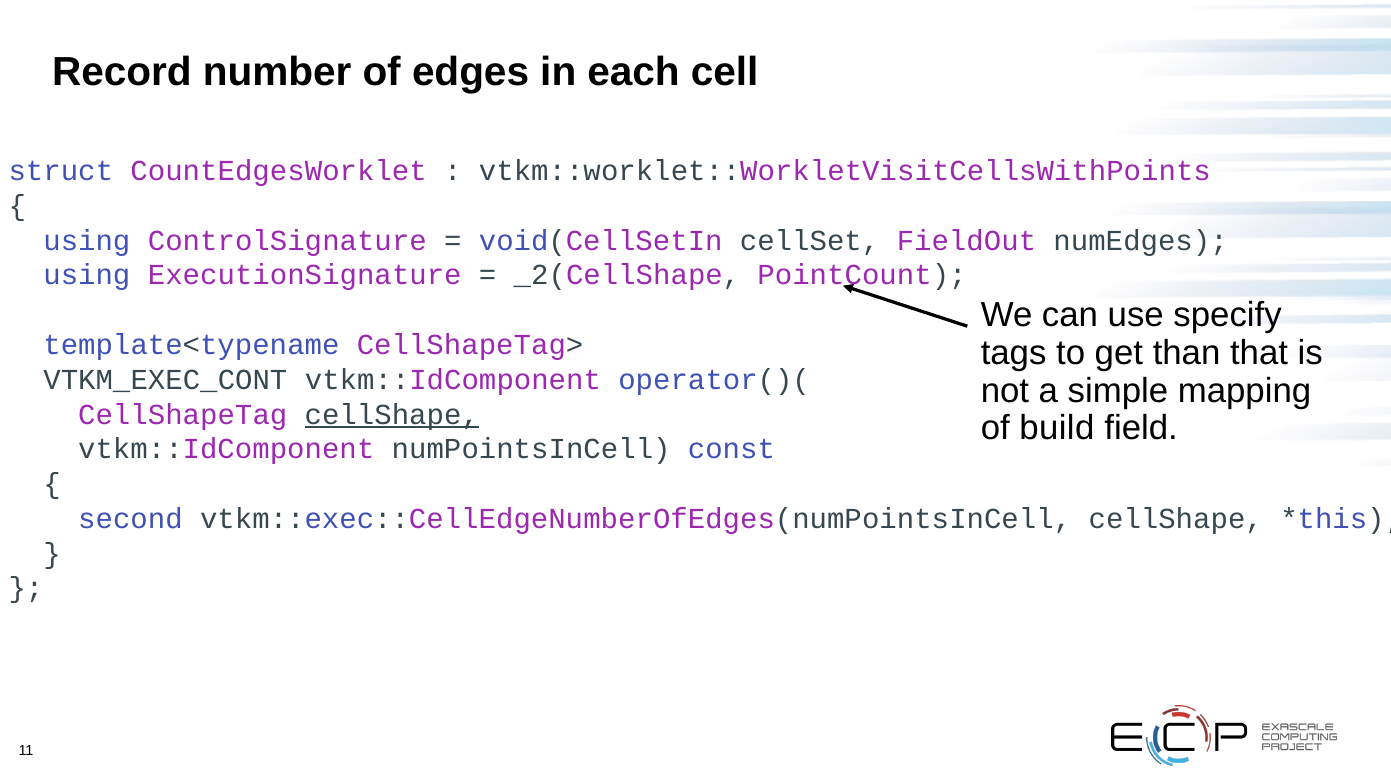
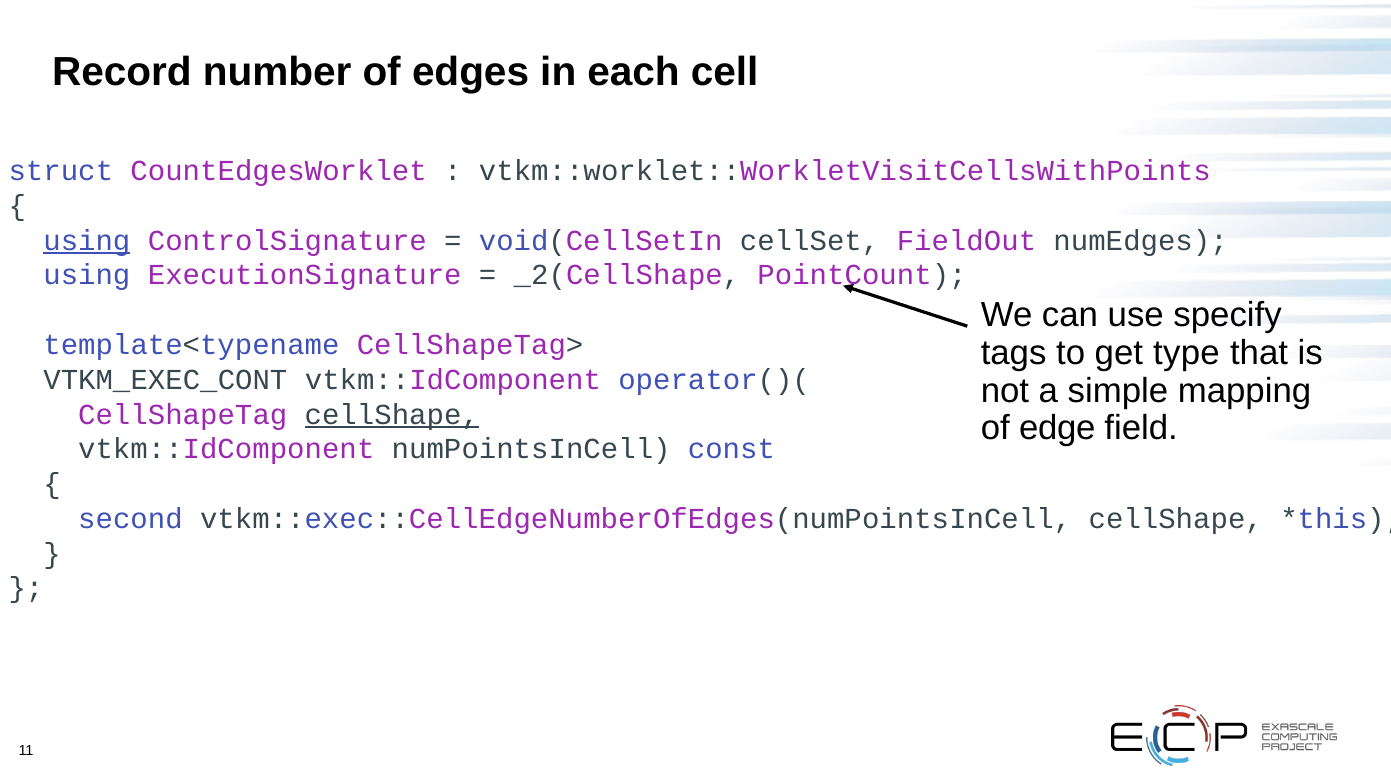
using at (87, 241) underline: none -> present
than: than -> type
build: build -> edge
